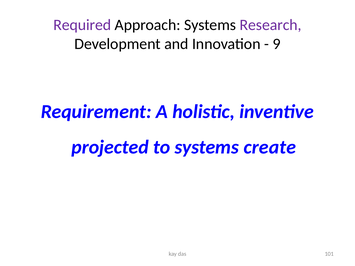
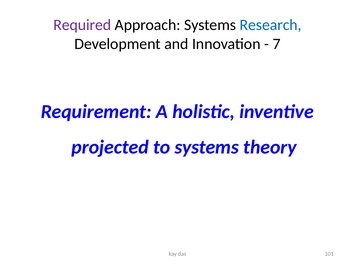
Research colour: purple -> blue
9: 9 -> 7
create: create -> theory
